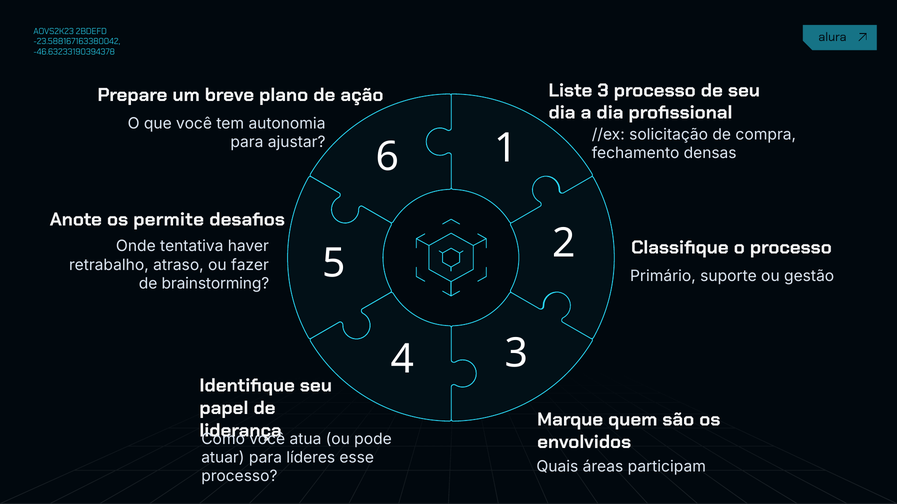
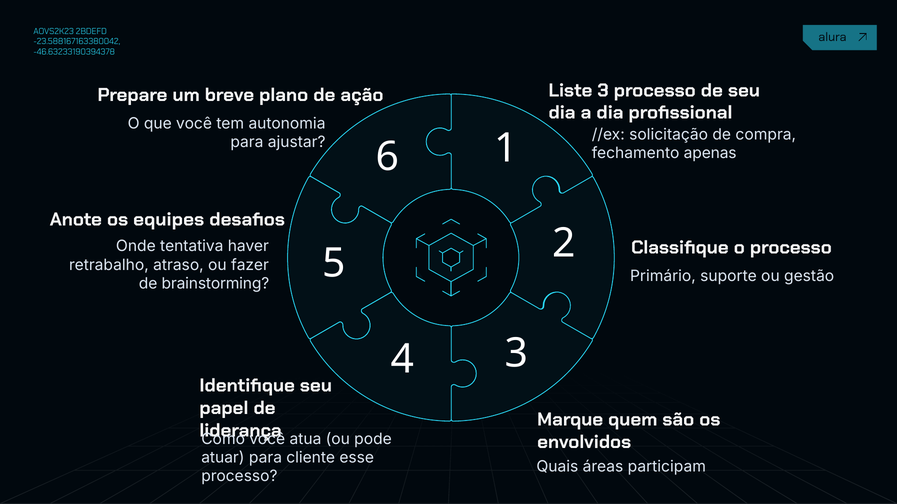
densas: densas -> apenas
permite: permite -> equipes
líderes: líderes -> cliente
